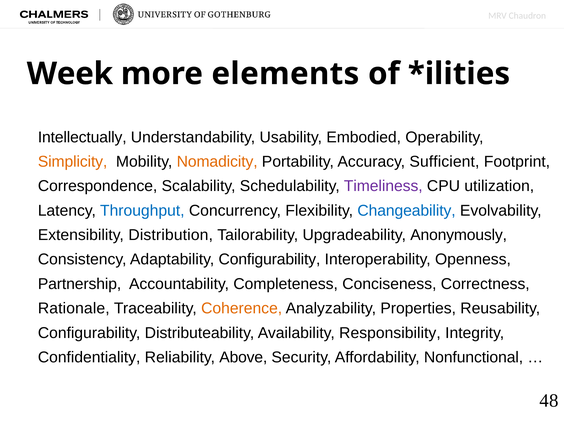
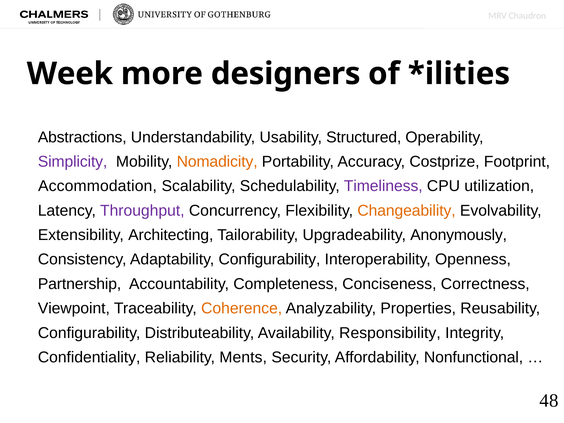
elements: elements -> designers
Intellectually: Intellectually -> Abstractions
Embodied: Embodied -> Structured
Simplicity colour: orange -> purple
Sufficient: Sufficient -> Costprize
Correspondence: Correspondence -> Accommodation
Throughput colour: blue -> purple
Changeability colour: blue -> orange
Distribution: Distribution -> Architecting
Rationale: Rationale -> Viewpoint
Above: Above -> Ments
